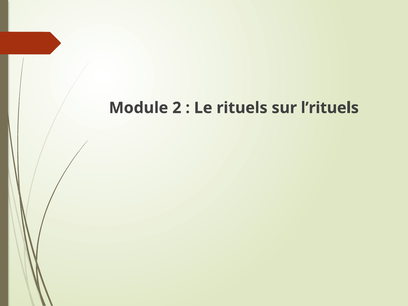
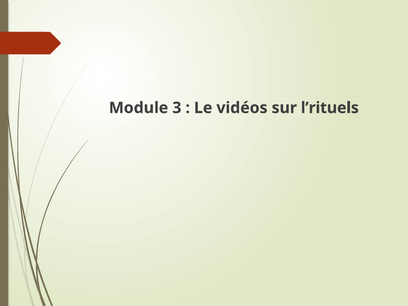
2: 2 -> 3
rituels: rituels -> vidéos
